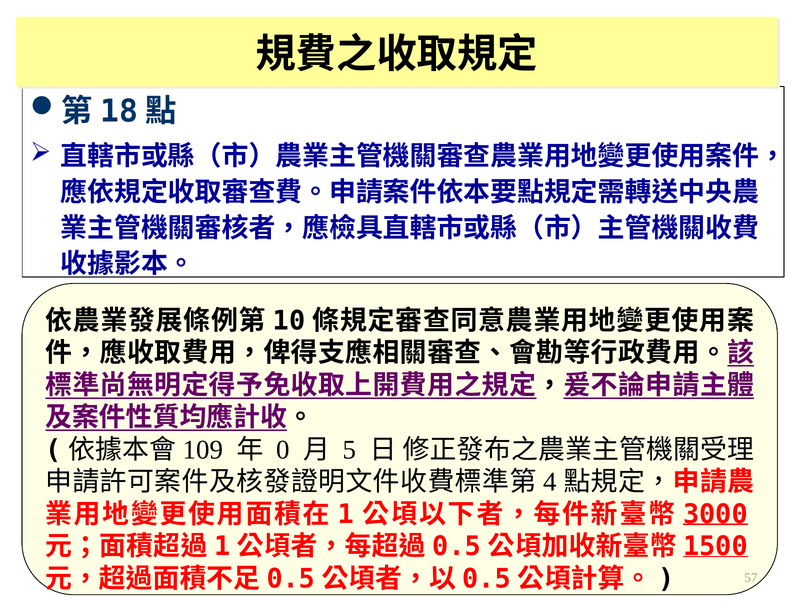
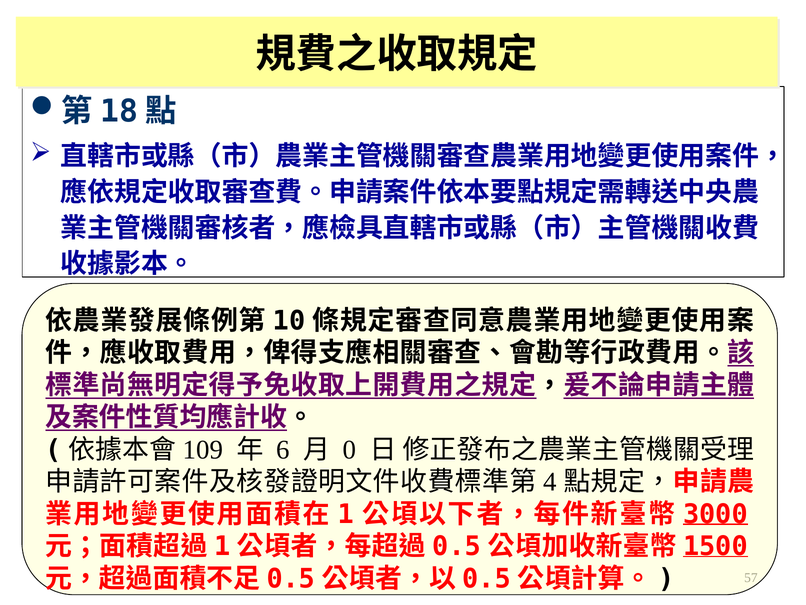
0: 0 -> 6
5: 5 -> 0
